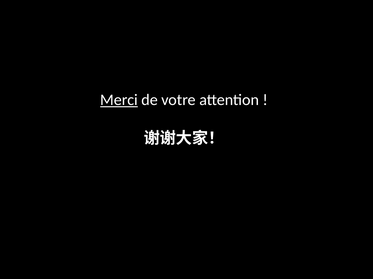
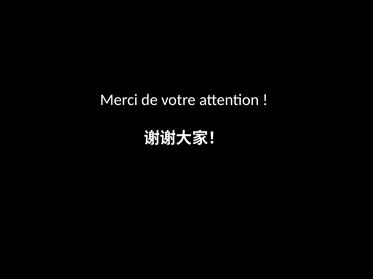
Merci underline: present -> none
